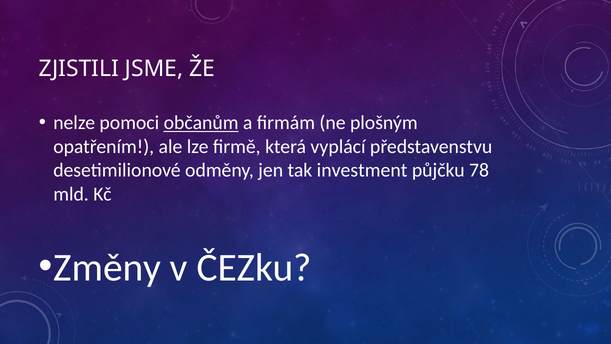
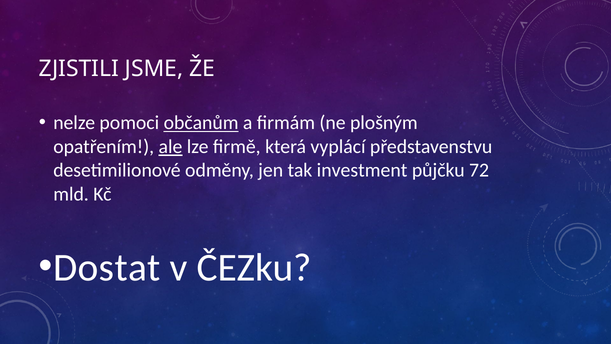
ale underline: none -> present
78: 78 -> 72
Změny: Změny -> Dostat
